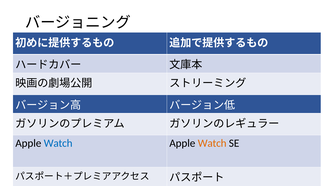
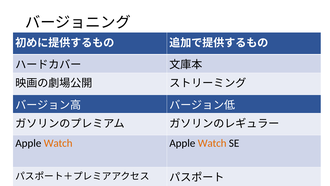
Watch at (58, 143) colour: blue -> orange
